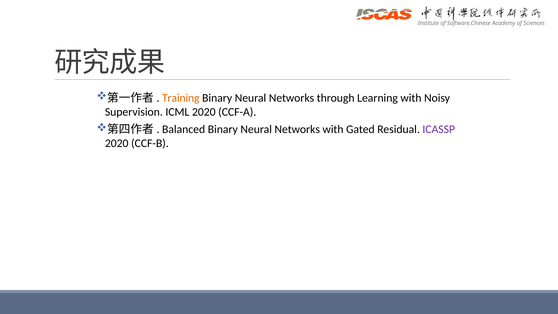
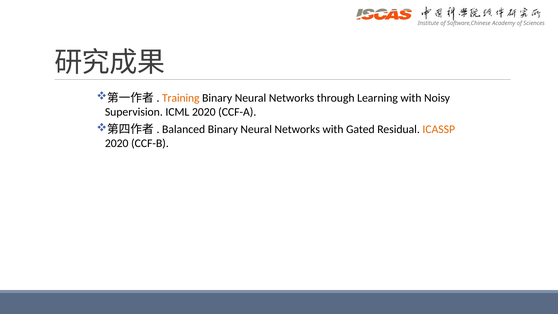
ICASSP colour: purple -> orange
